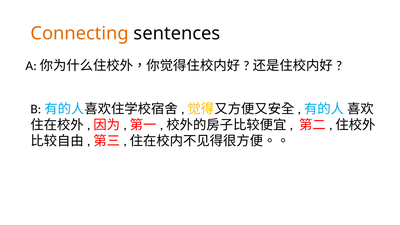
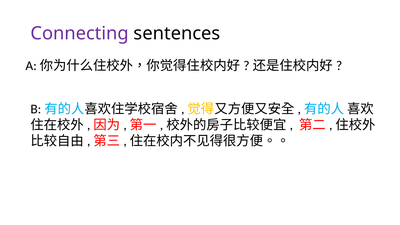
Connecting colour: orange -> purple
